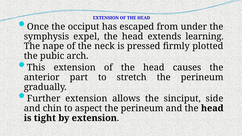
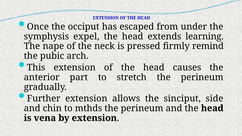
plotted: plotted -> remind
aspect: aspect -> mthds
tight: tight -> vena
